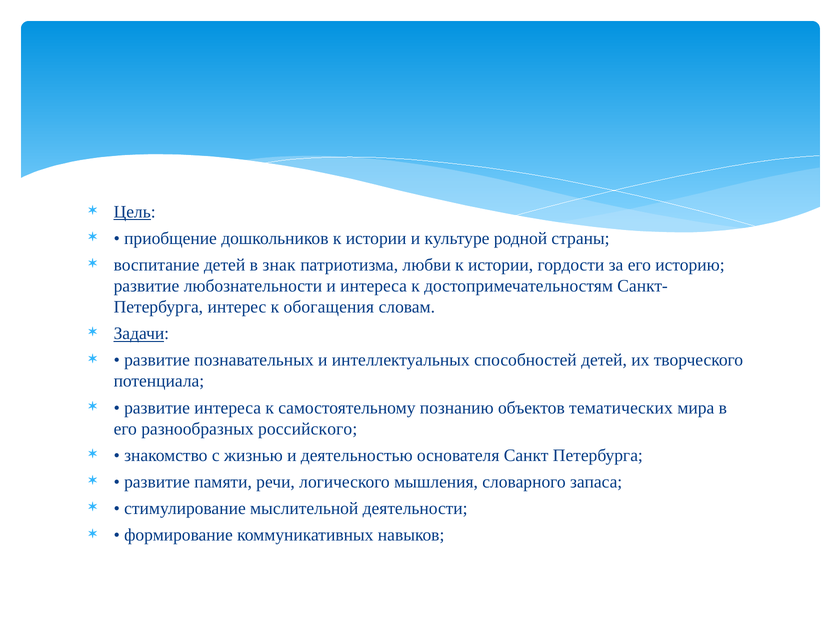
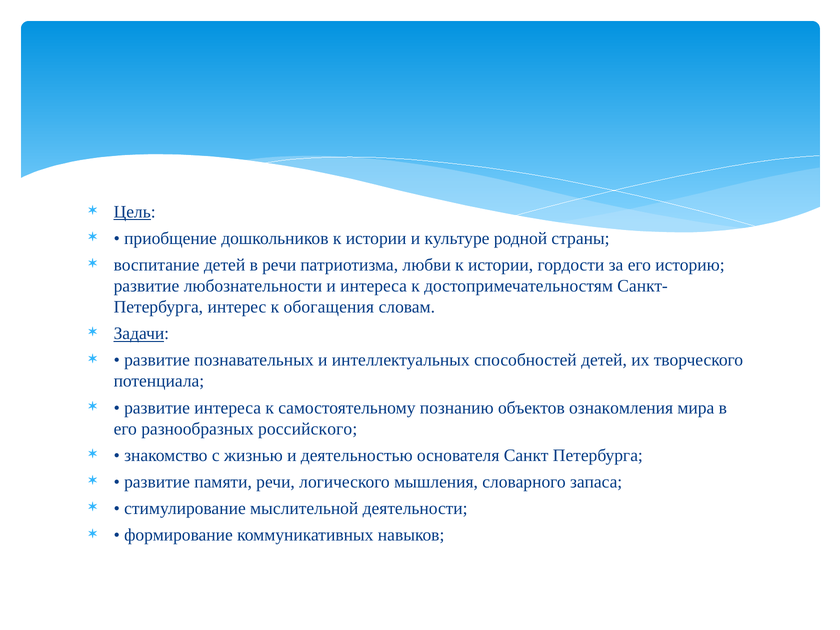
в знак: знак -> речи
тематических: тематических -> ознакомления
